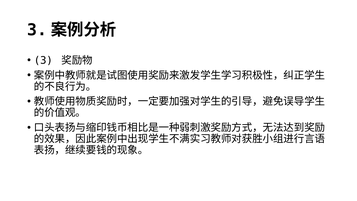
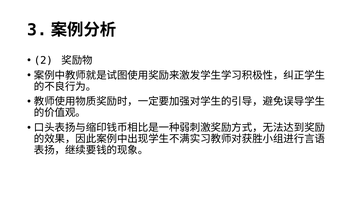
3 at (43, 60): 3 -> 2
